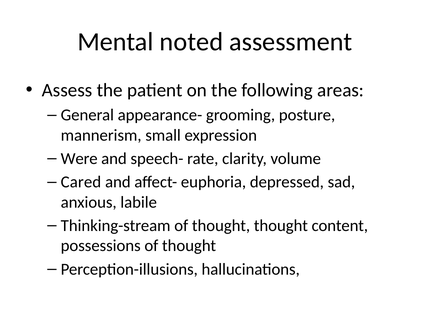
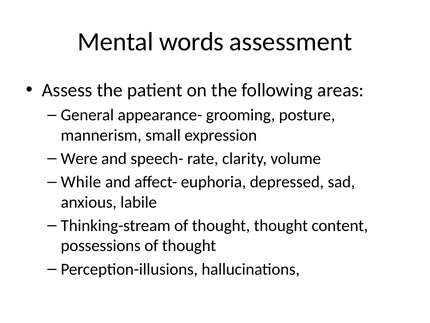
noted: noted -> words
Cared: Cared -> While
